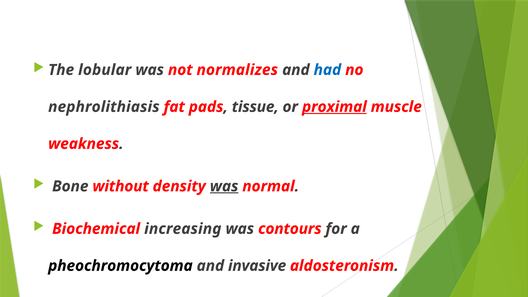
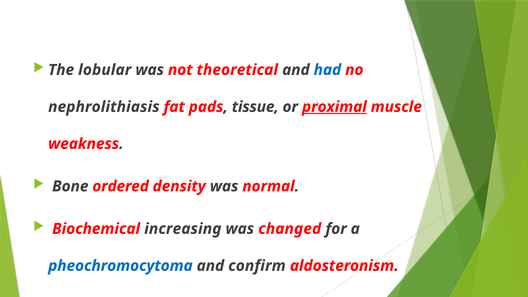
normalizes: normalizes -> theoretical
without: without -> ordered
was at (224, 186) underline: present -> none
contours: contours -> changed
pheochromocytoma colour: black -> blue
invasive: invasive -> confirm
